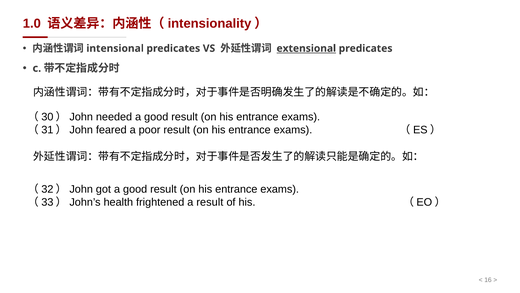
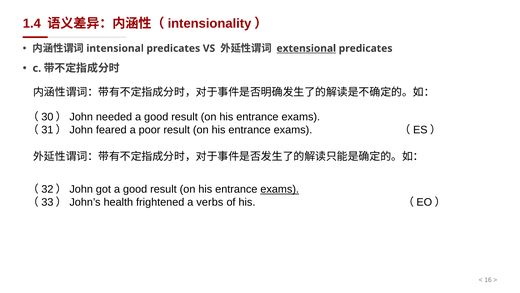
1.0: 1.0 -> 1.4
exams at (280, 189) underline: none -> present
a result: result -> verbs
